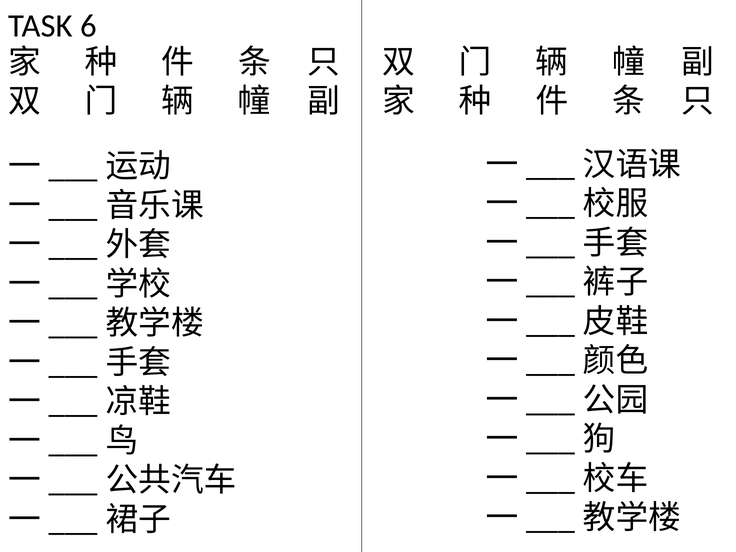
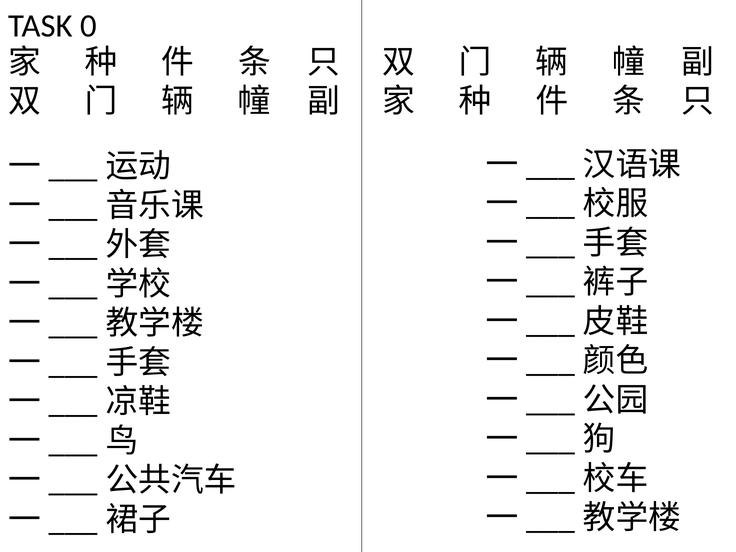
6: 6 -> 0
